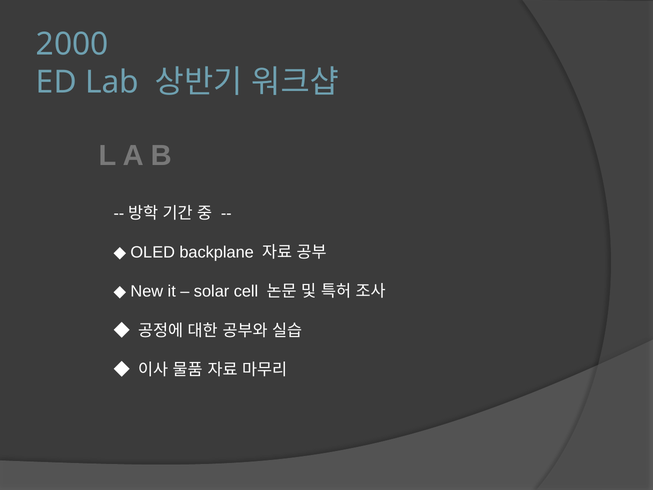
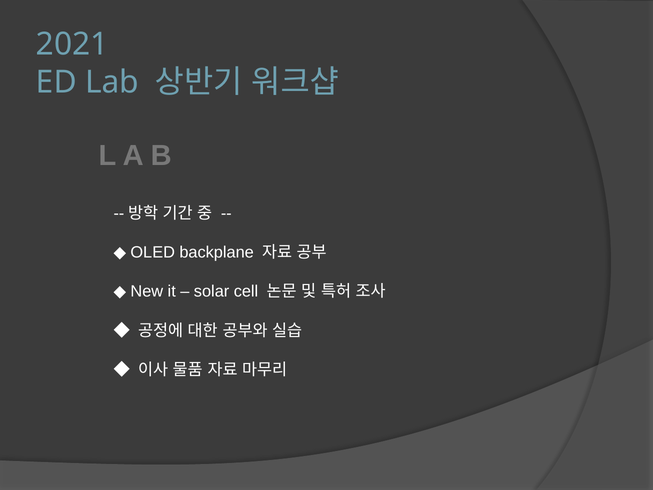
2000: 2000 -> 2021
